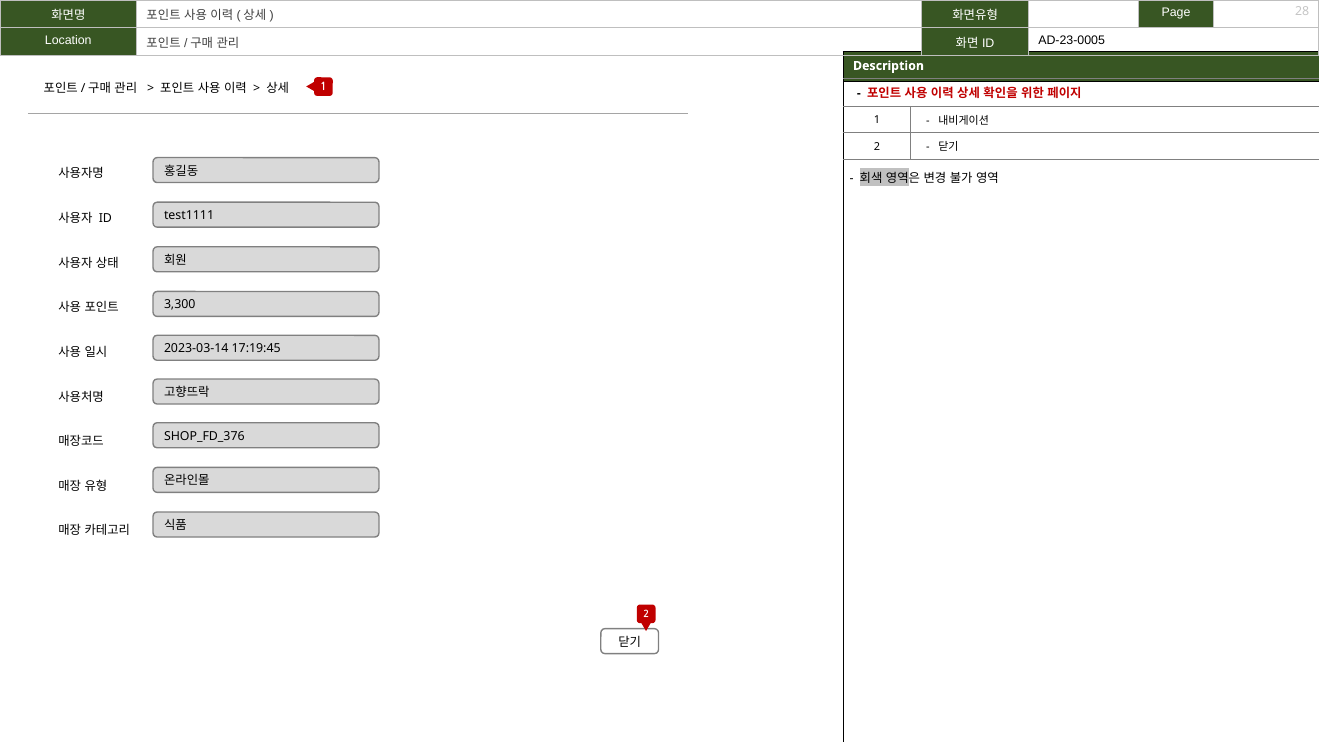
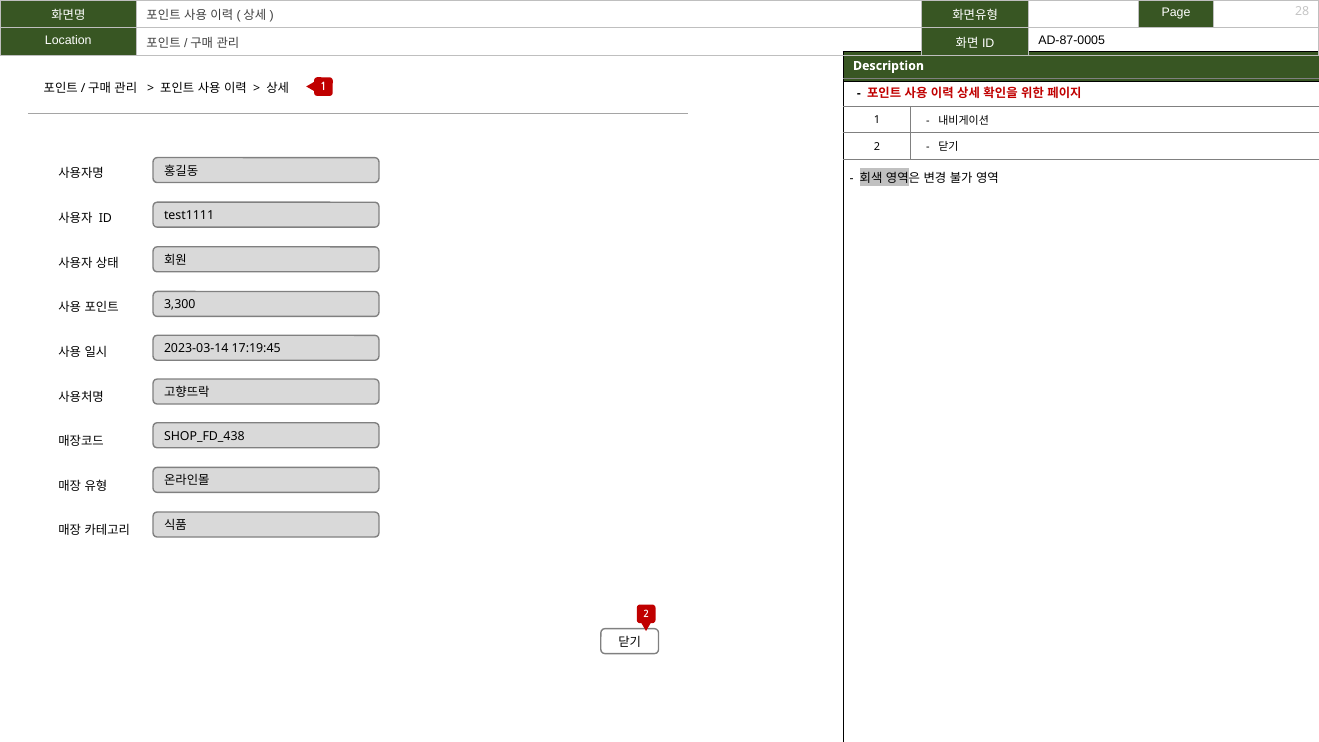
AD-23-0005: AD-23-0005 -> AD-87-0005
SHOP_FD_376: SHOP_FD_376 -> SHOP_FD_438
